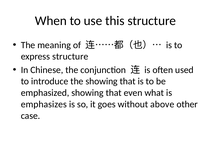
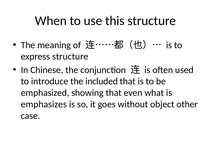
the showing: showing -> included
above: above -> object
